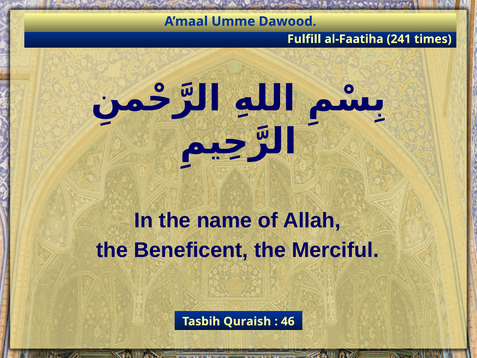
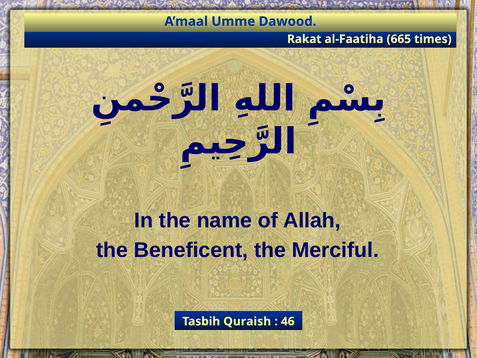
Fulfill: Fulfill -> Rakat
241: 241 -> 665
